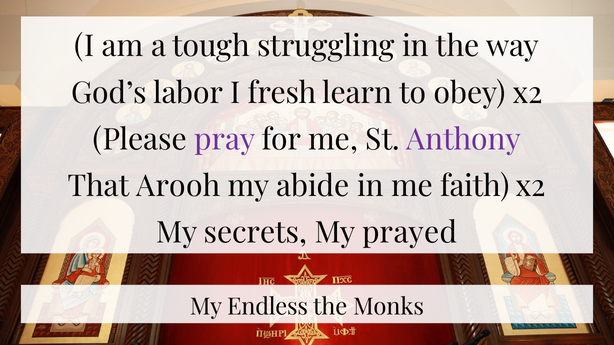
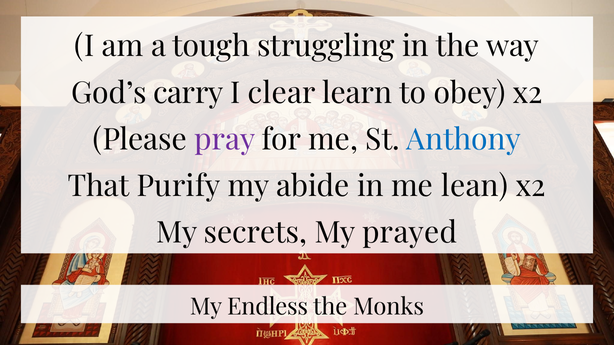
labor: labor -> carry
fresh: fresh -> clear
Anthony colour: purple -> blue
Arooh: Arooh -> Purify
faith: faith -> lean
